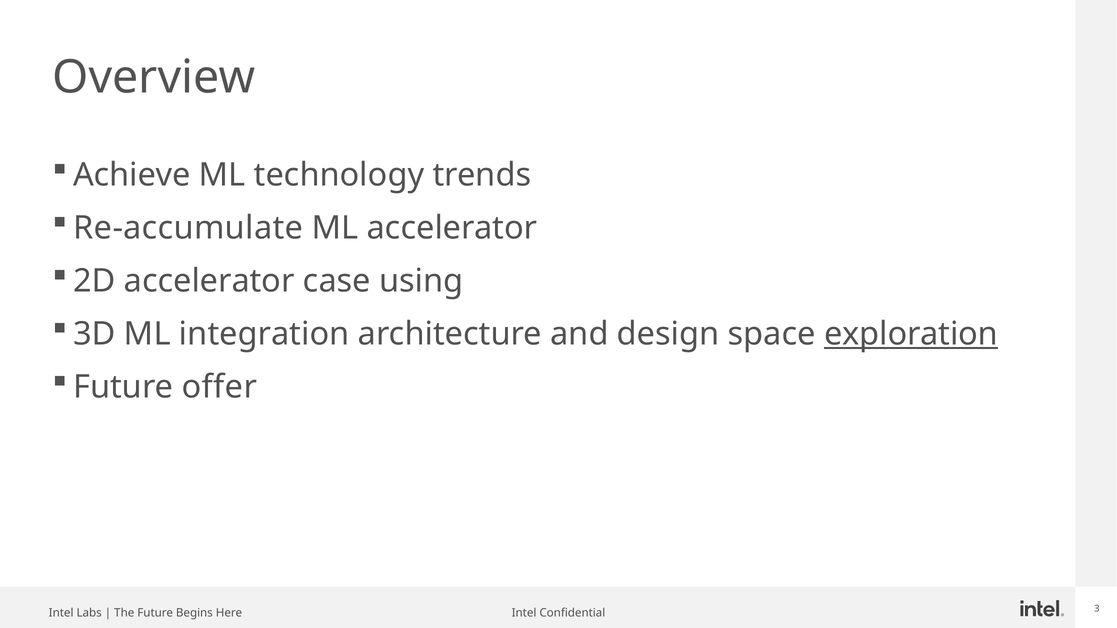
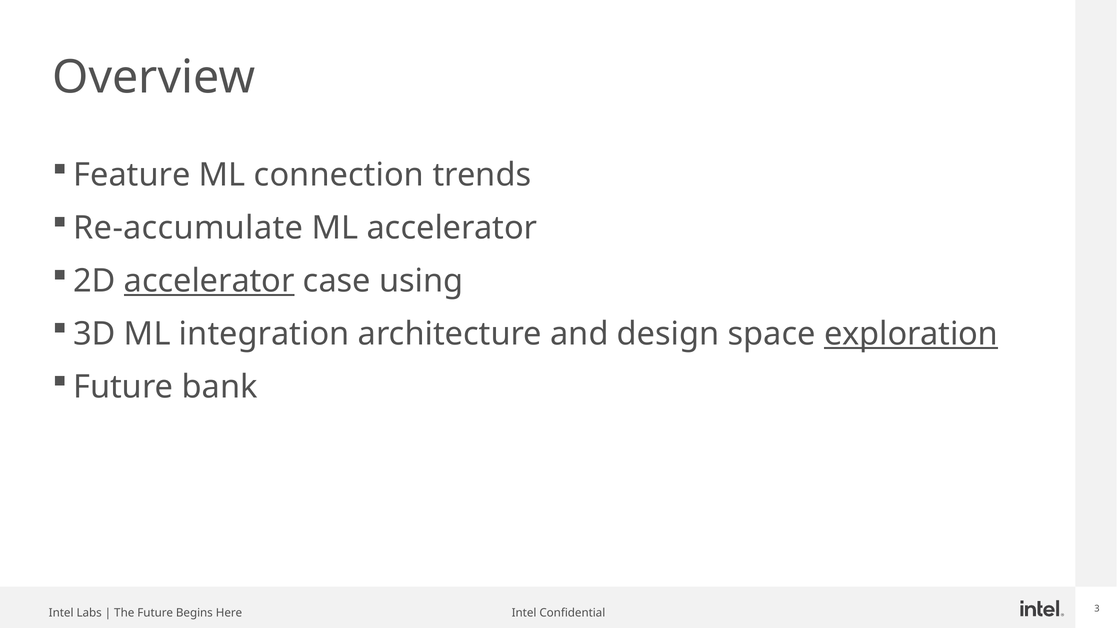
Achieve: Achieve -> Feature
technology: technology -> connection
accelerator at (209, 281) underline: none -> present
offer: offer -> bank
